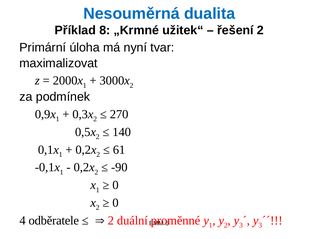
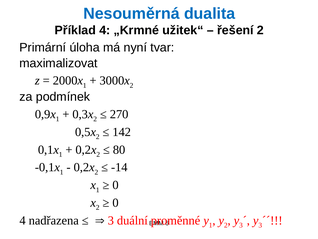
Příklad 8: 8 -> 4
140: 140 -> 142
61: 61 -> 80
-90: -90 -> -14
odběratele: odběratele -> nadřazena
2 at (111, 220): 2 -> 3
